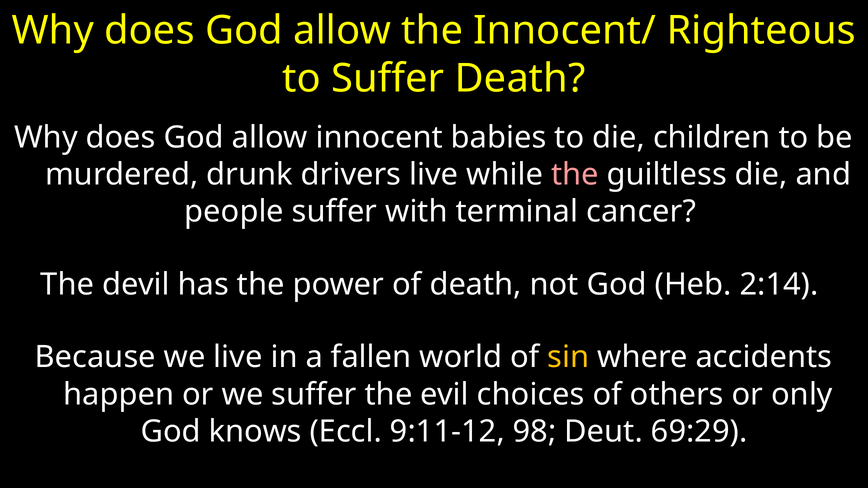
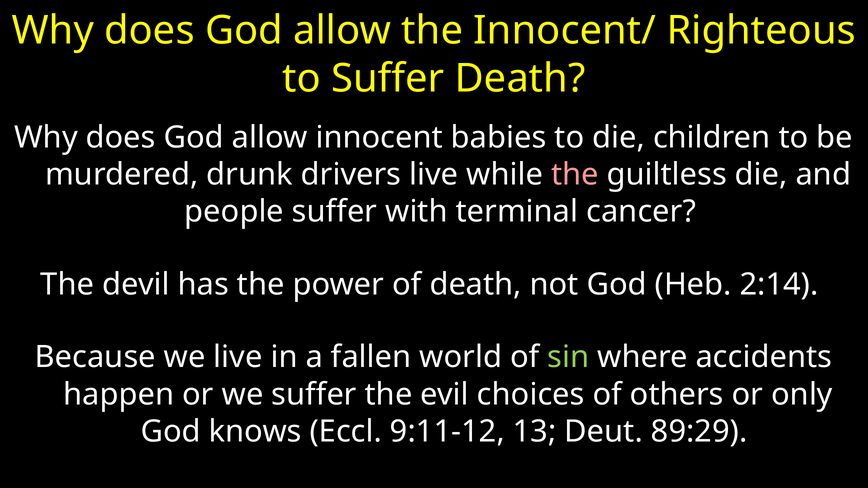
sin colour: yellow -> light green
98: 98 -> 13
69:29: 69:29 -> 89:29
